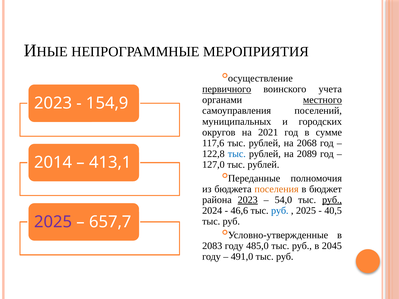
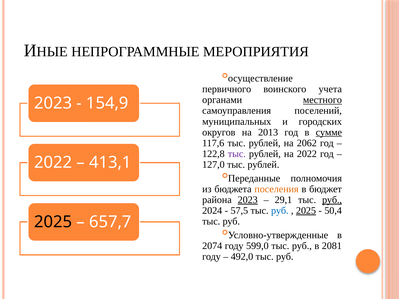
первичного underline: present -> none
2021: 2021 -> 2013
сумме underline: none -> present
2068: 2068 -> 2062
тыс at (237, 154) colour: blue -> purple
на 2089: 2089 -> 2022
2014 at (53, 163): 2014 -> 2022
54,0: 54,0 -> 29,1
46,6: 46,6 -> 57,5
2025 at (306, 211) underline: none -> present
40,5: 40,5 -> 50,4
2025 at (53, 222) colour: purple -> black
2083: 2083 -> 2074
485,0: 485,0 -> 599,0
2045: 2045 -> 2081
491,0: 491,0 -> 492,0
